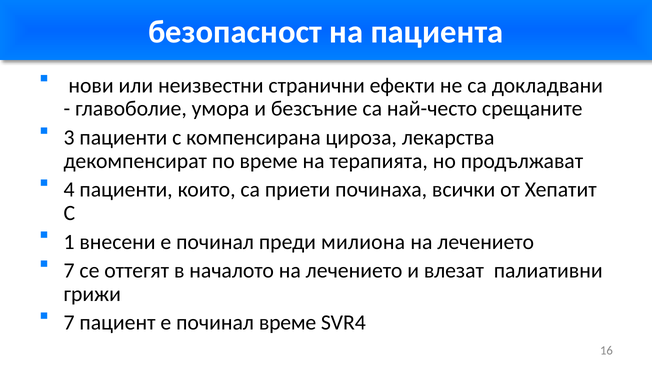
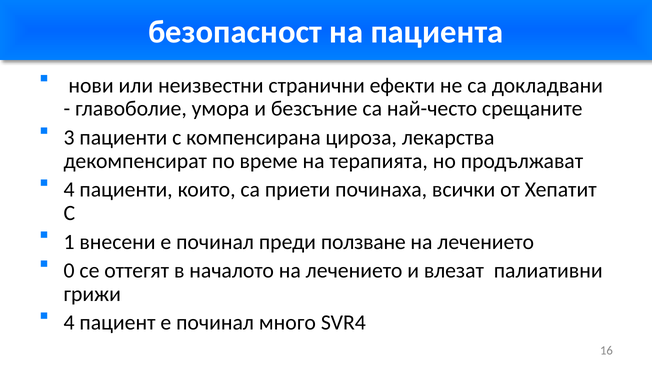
милиона: милиона -> ползване
7 at (69, 270): 7 -> 0
7 at (69, 322): 7 -> 4
починал време: време -> много
